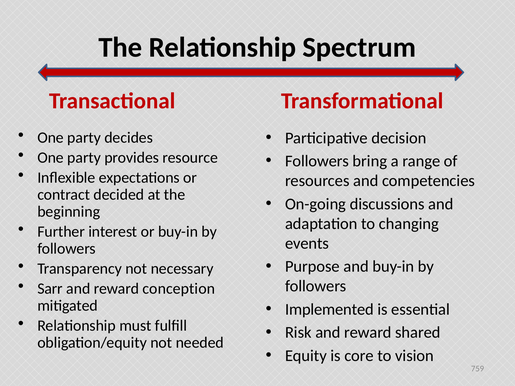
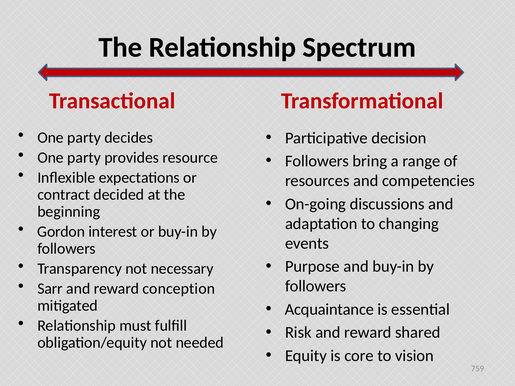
Further: Further -> Gordon
Implemented: Implemented -> Acquaintance
